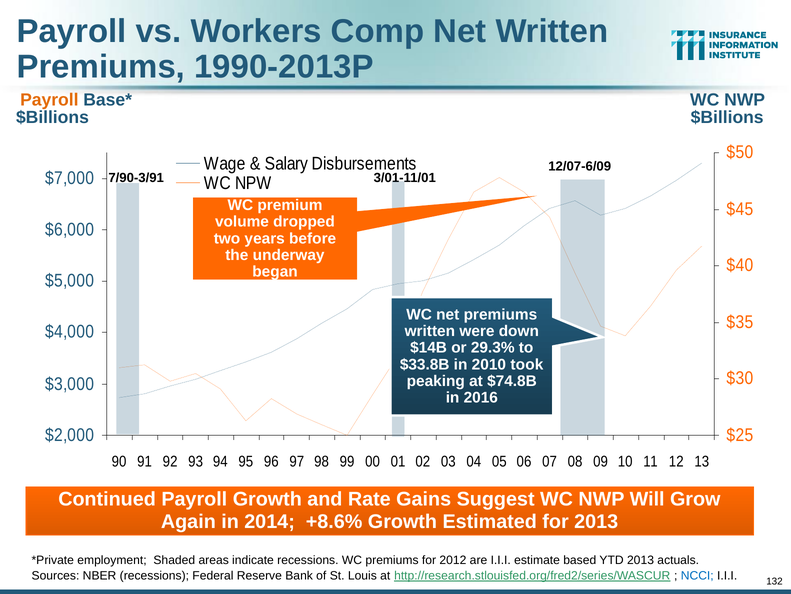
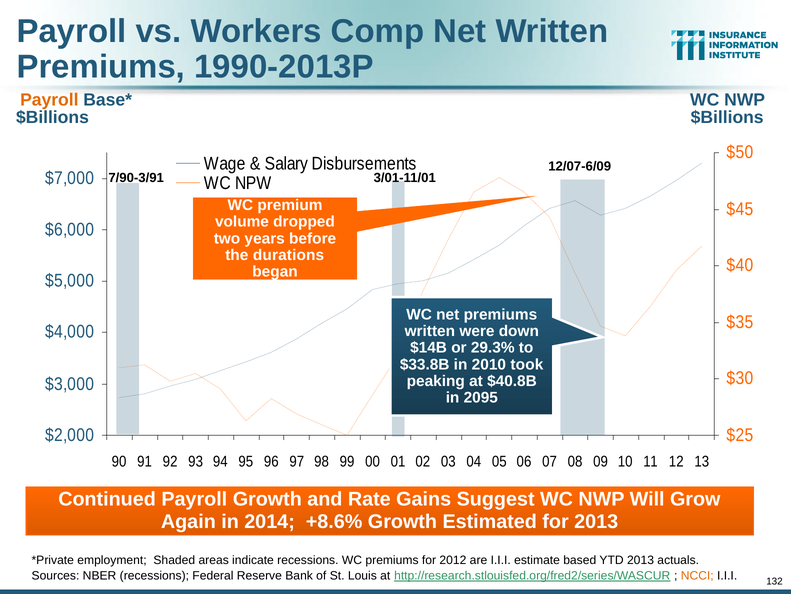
underway: underway -> durations
$74.8B: $74.8B -> $40.8B
2016: 2016 -> 2095
NCCI colour: blue -> orange
